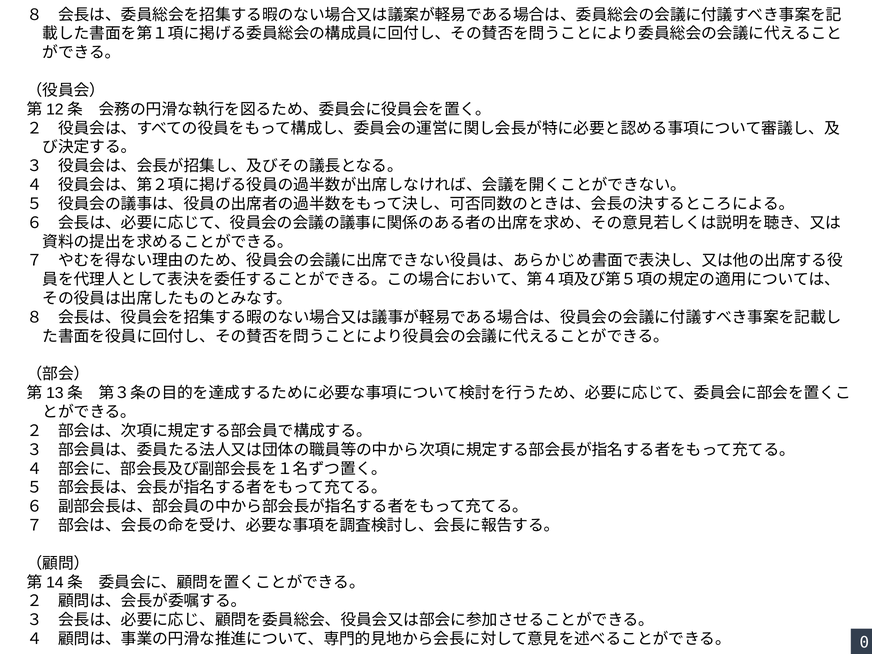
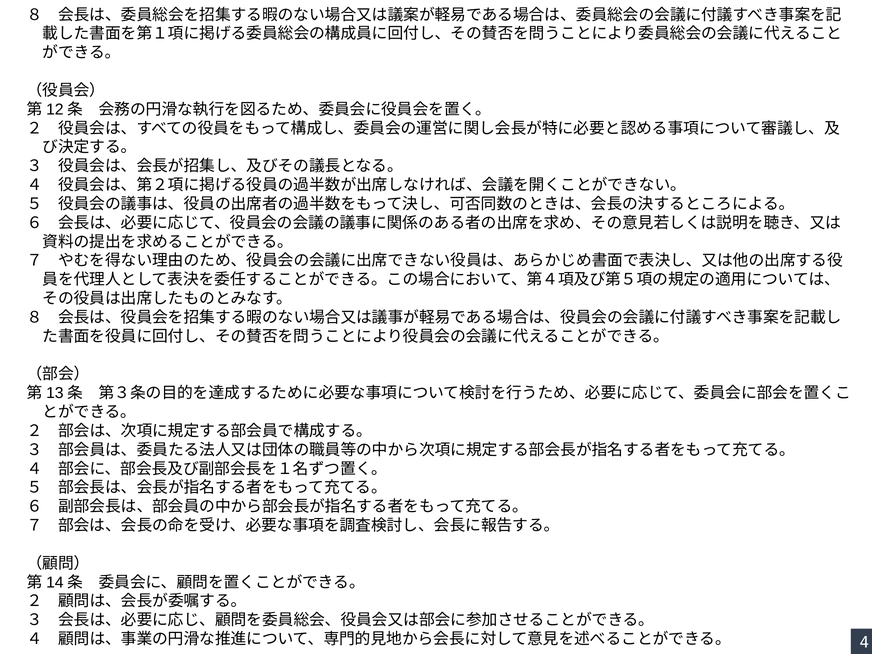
0: 0 -> 4
